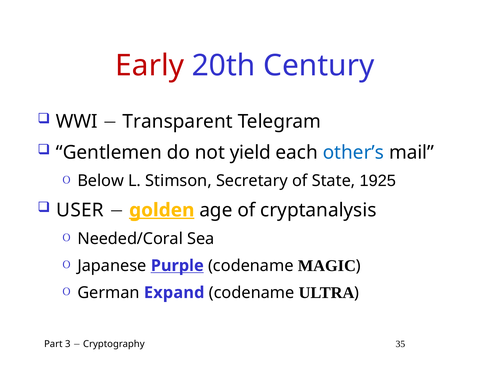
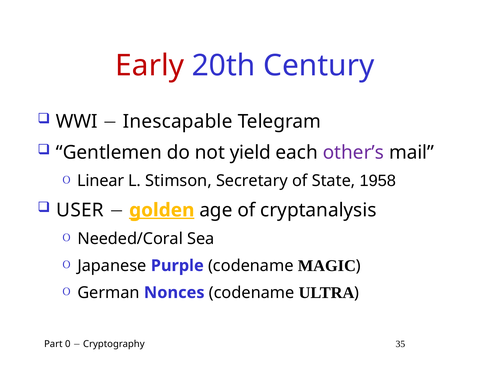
Transparent: Transparent -> Inescapable
other’s colour: blue -> purple
Below: Below -> Linear
1925: 1925 -> 1958
Purple underline: present -> none
Expand: Expand -> Nonces
3: 3 -> 0
